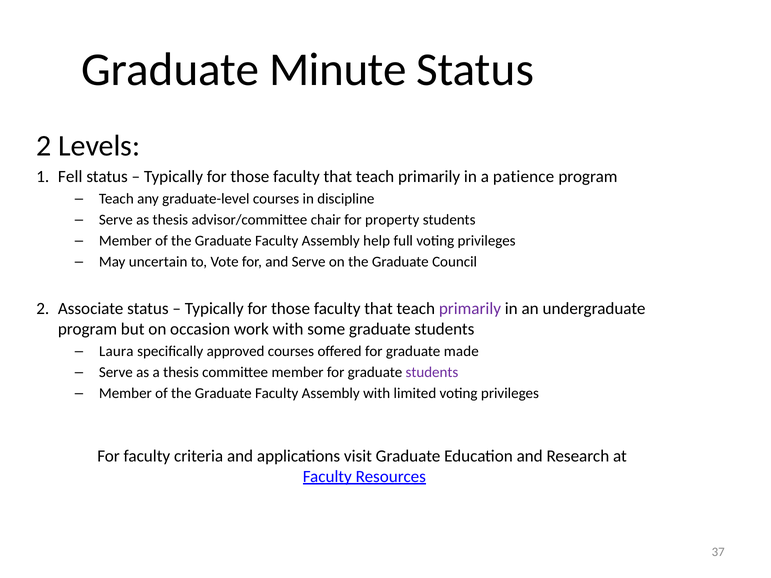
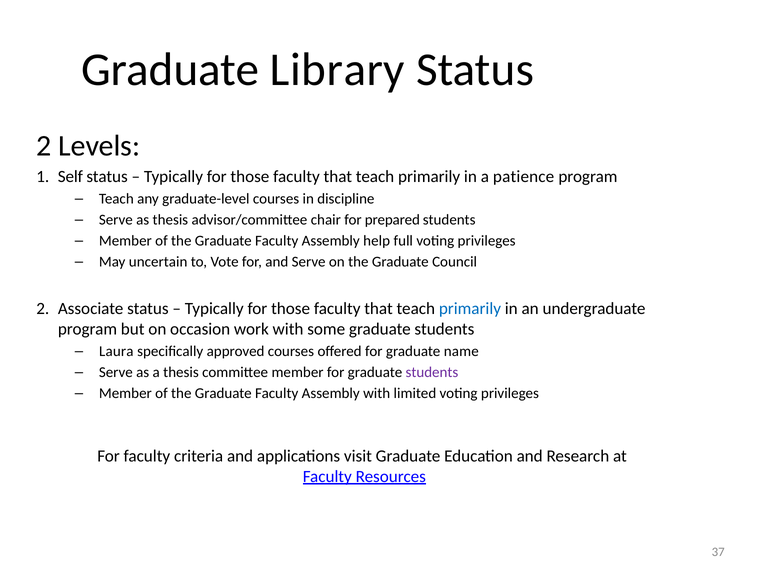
Minute: Minute -> Library
Fell: Fell -> Self
property: property -> prepared
primarily at (470, 309) colour: purple -> blue
made: made -> name
